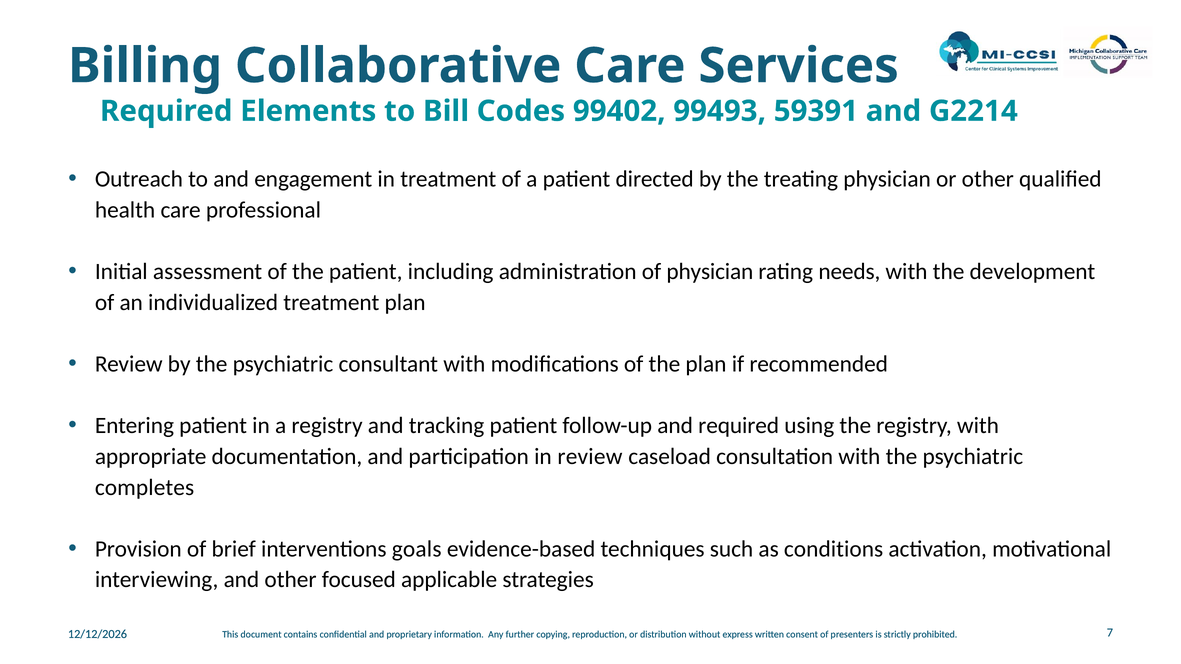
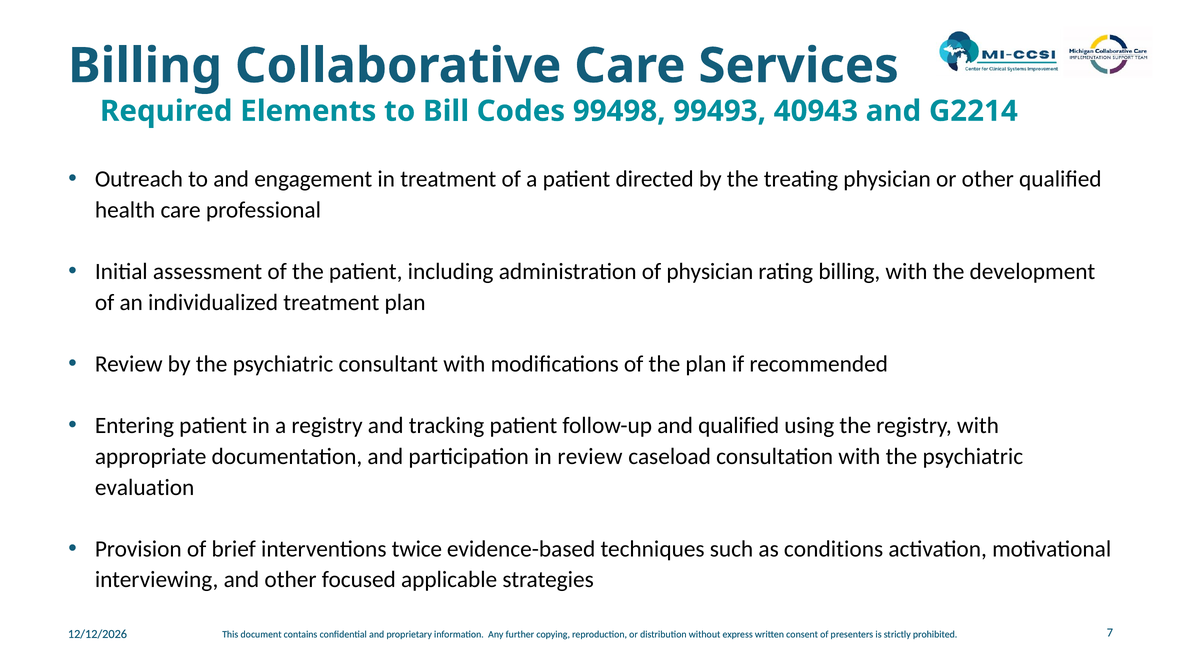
99402: 99402 -> 99498
59391: 59391 -> 40943
rating needs: needs -> billing
and required: required -> qualified
completes: completes -> evaluation
goals: goals -> twice
